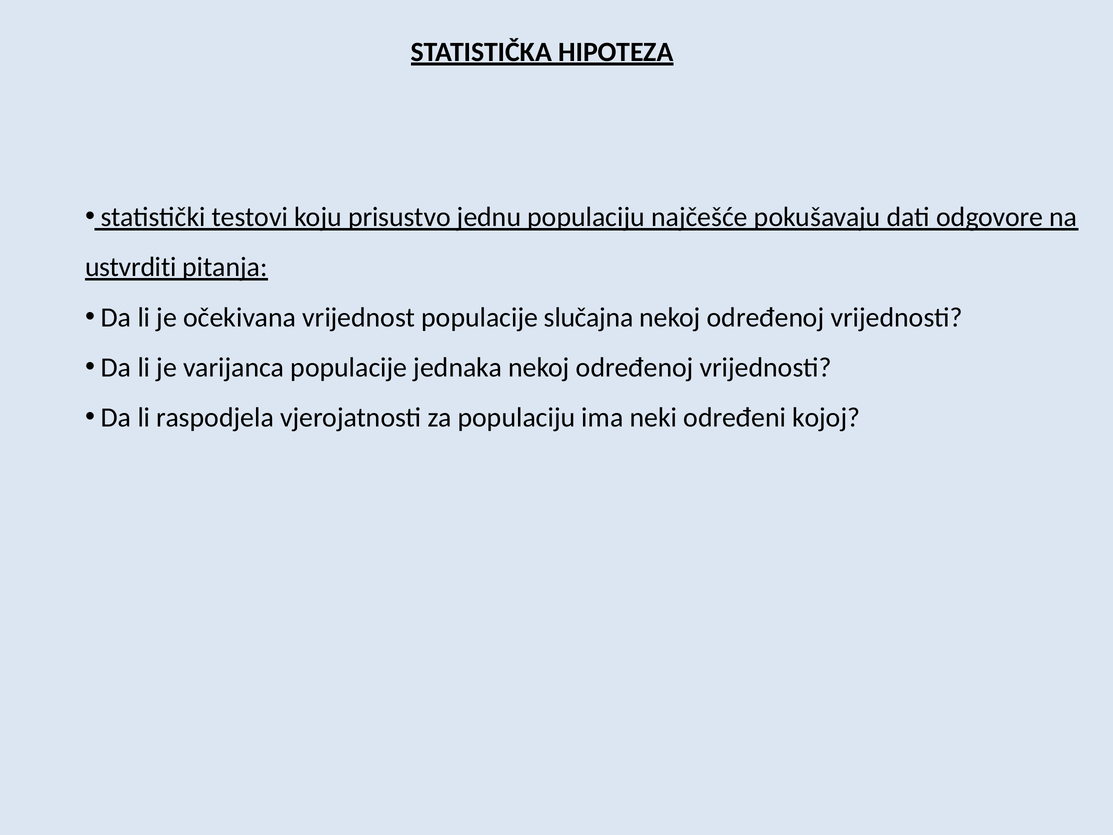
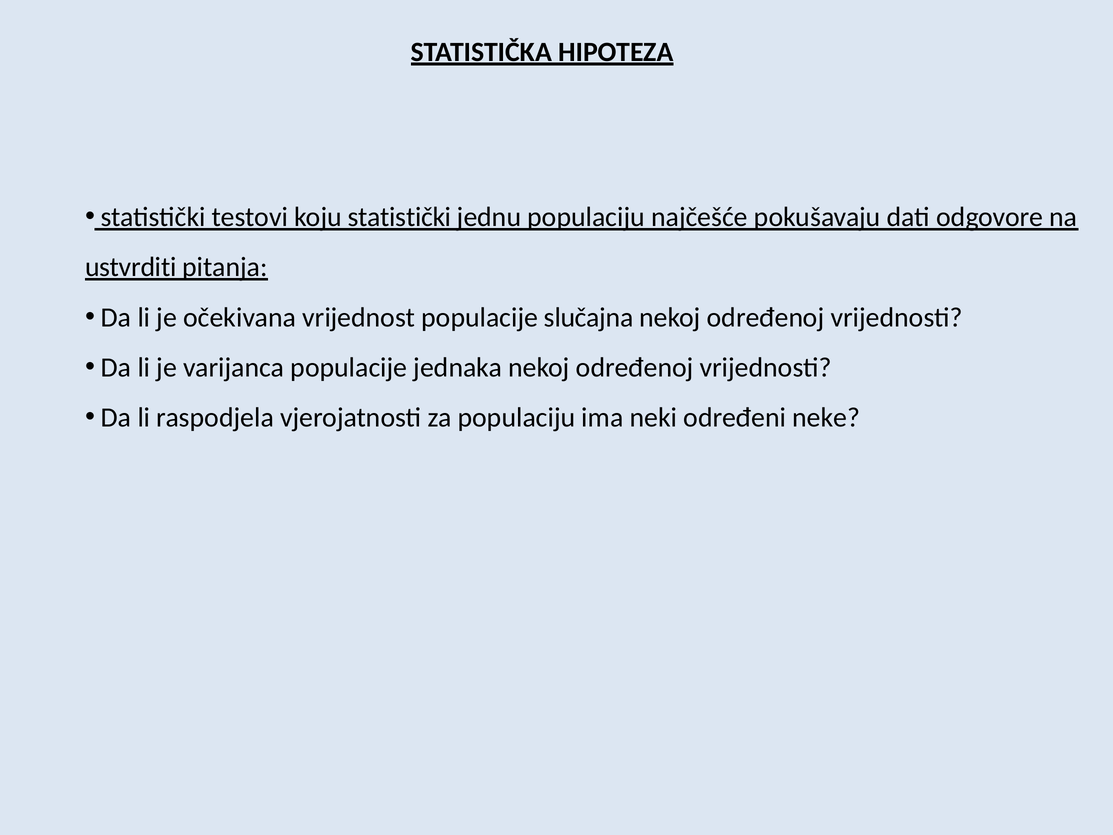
koju prisustvo: prisustvo -> statistički
kojoj: kojoj -> neke
